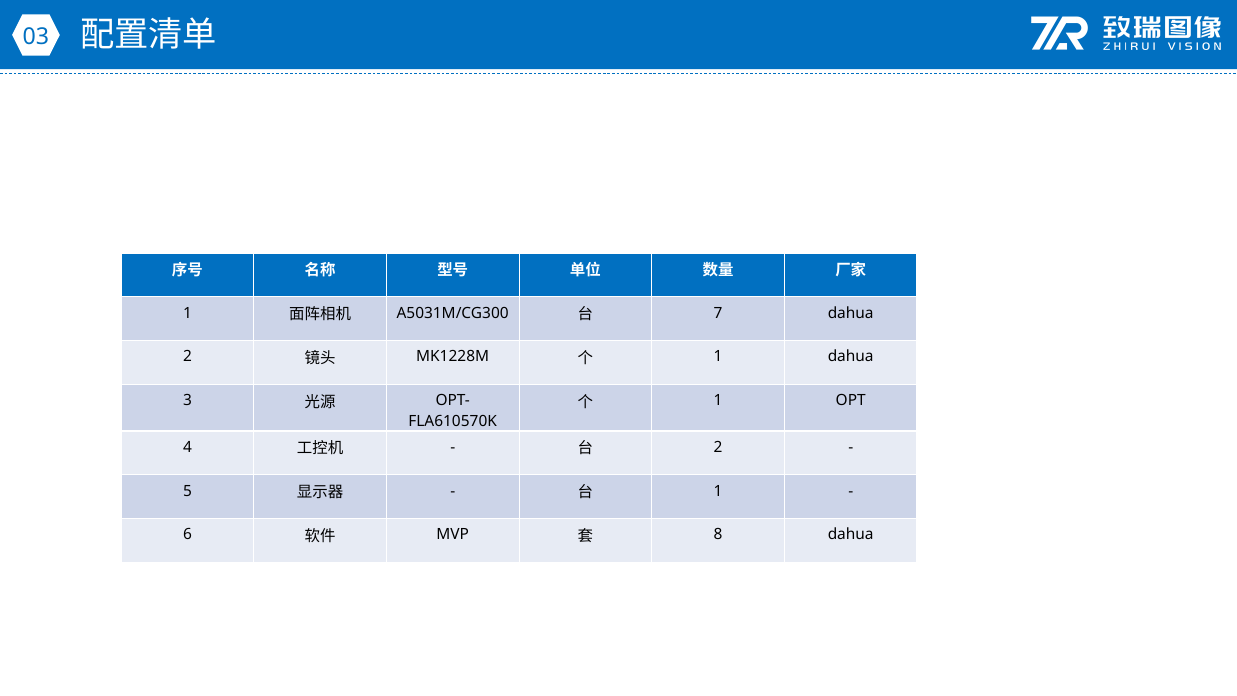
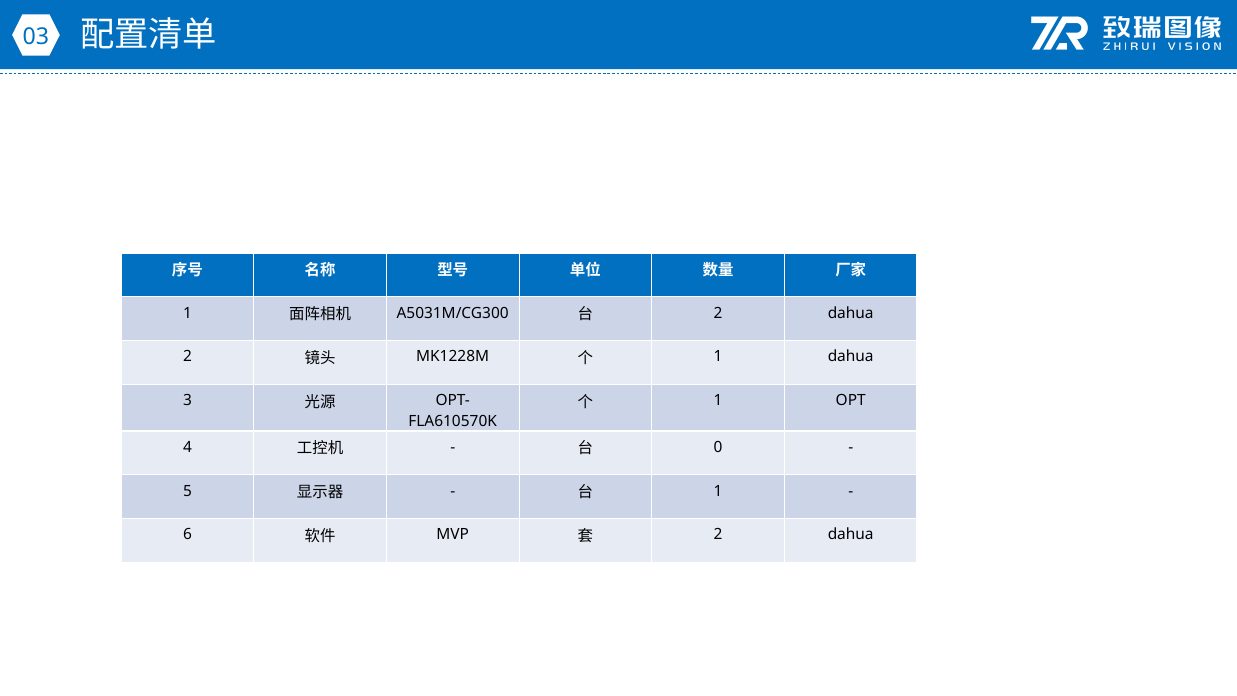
7 at (718, 313): 7 -> 2
2 at (718, 447): 2 -> 0
8 at (718, 535): 8 -> 2
